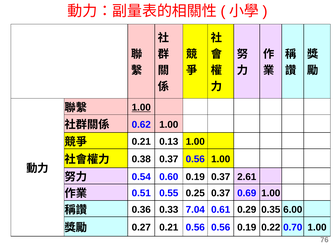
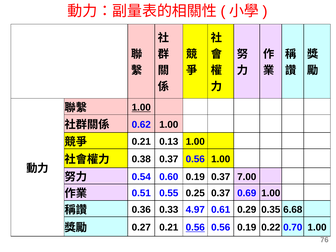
2.61: 2.61 -> 7.00
7.04: 7.04 -> 4.97
6.00: 6.00 -> 6.68
0.56 at (195, 227) underline: none -> present
